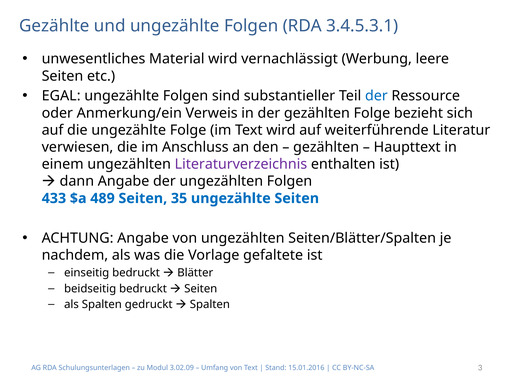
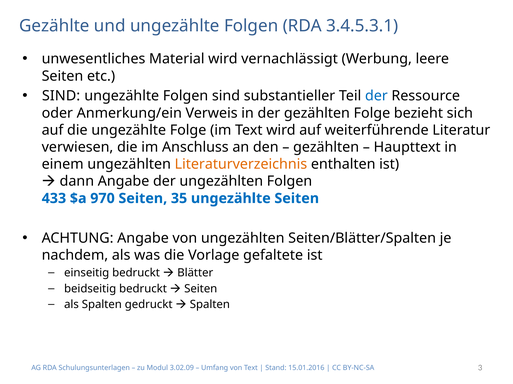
EGAL at (61, 96): EGAL -> SIND
Literaturverzeichnis colour: purple -> orange
489: 489 -> 970
